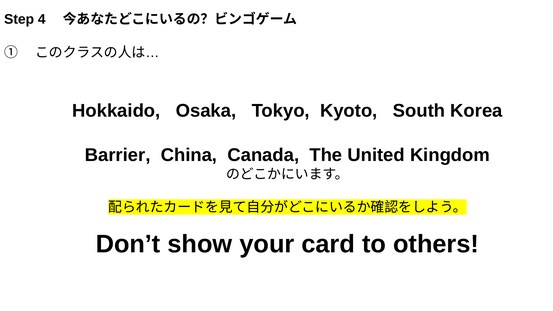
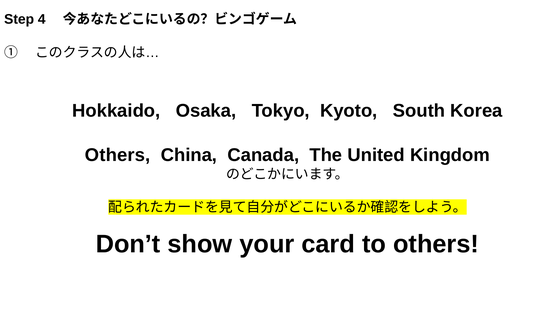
Barrier at (118, 155): Barrier -> Others
